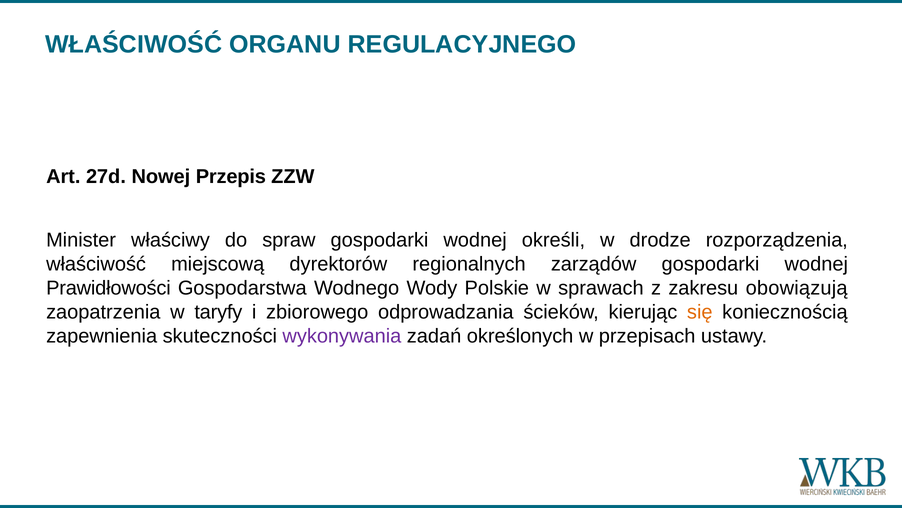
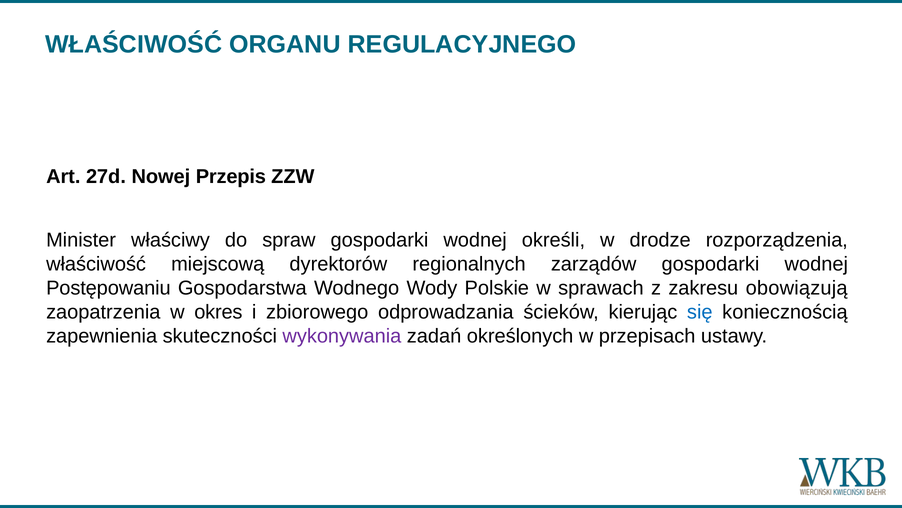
Prawidłowości: Prawidłowości -> Postępowaniu
taryfy: taryfy -> okres
się colour: orange -> blue
